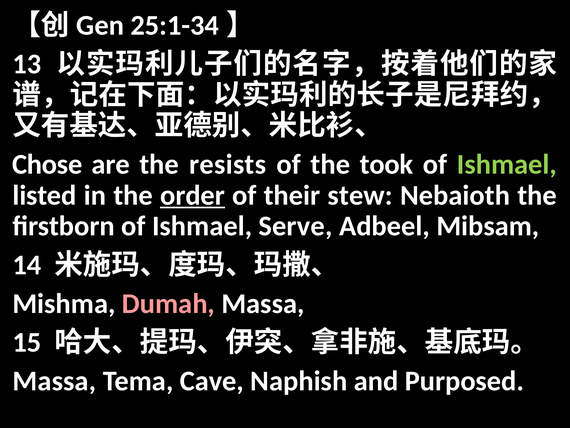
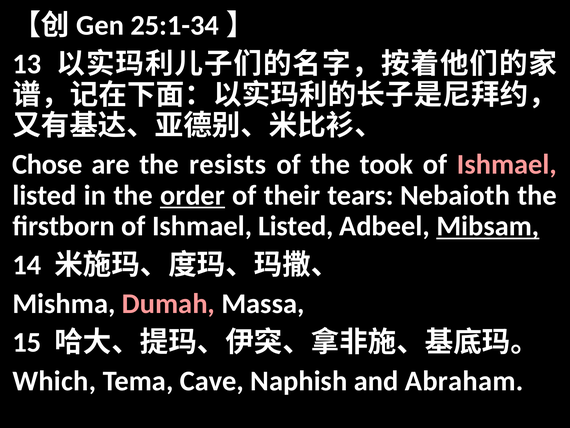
Ishmael at (507, 164) colour: light green -> pink
stew: stew -> tears
firstborn of Ishmael Serve: Serve -> Listed
Mibsam underline: none -> present
Massa at (54, 381): Massa -> Which
Purposed: Purposed -> Abraham
